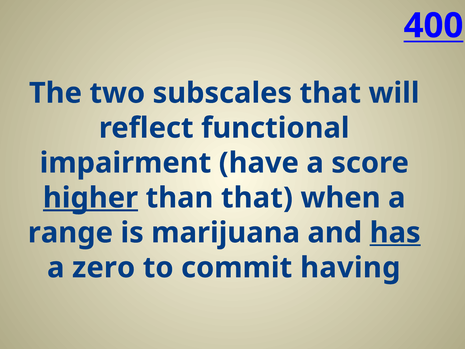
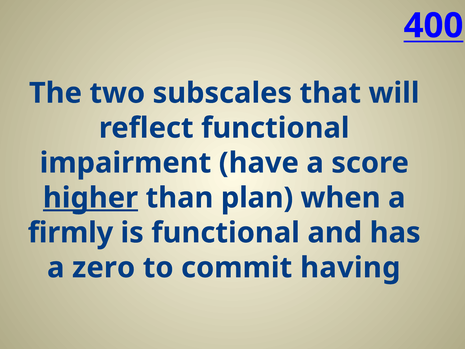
than that: that -> plan
range: range -> firmly
is marijuana: marijuana -> functional
has underline: present -> none
